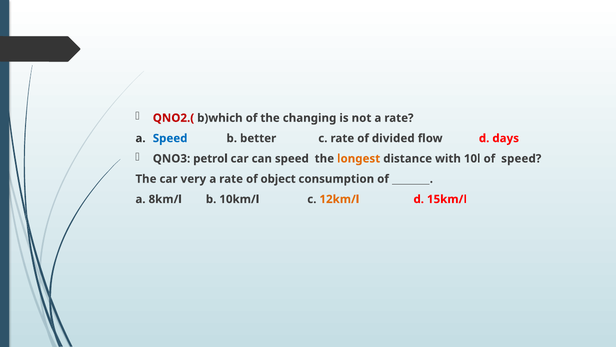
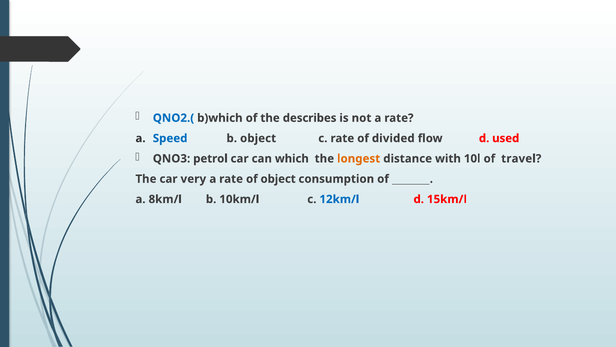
QNO2.( colour: red -> blue
changing: changing -> describes
b better: better -> object
days: days -> used
can speed: speed -> which
of speed: speed -> travel
12km/l colour: orange -> blue
